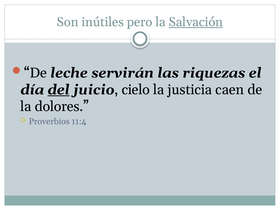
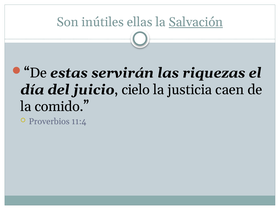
pero: pero -> ellas
leche: leche -> estas
del underline: present -> none
dolores: dolores -> comido
